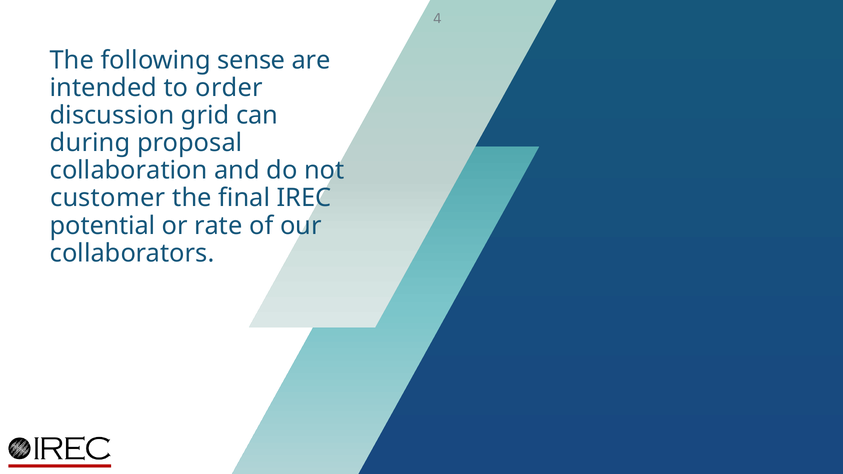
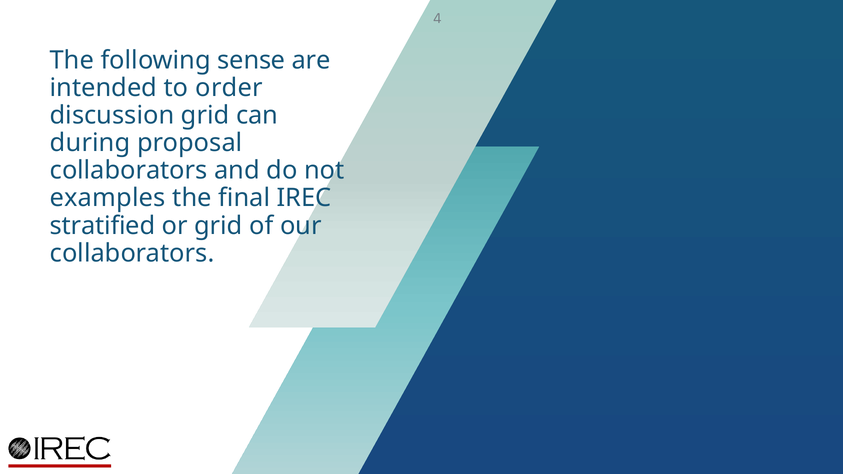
collaboration at (129, 171): collaboration -> collaborators
customer: customer -> examples
potential: potential -> stratified
or rate: rate -> grid
